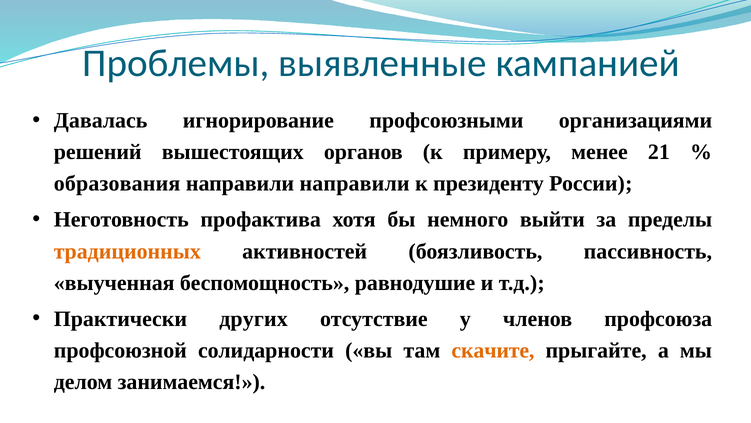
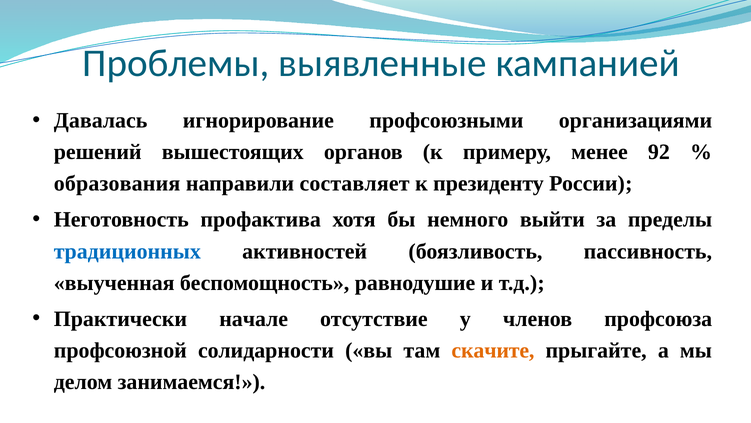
21: 21 -> 92
направили направили: направили -> составляет
традиционных colour: orange -> blue
других: других -> начале
